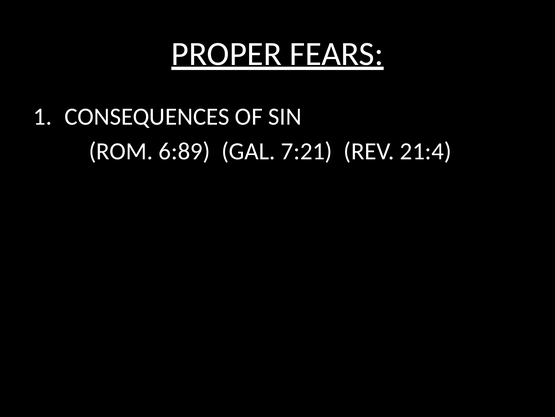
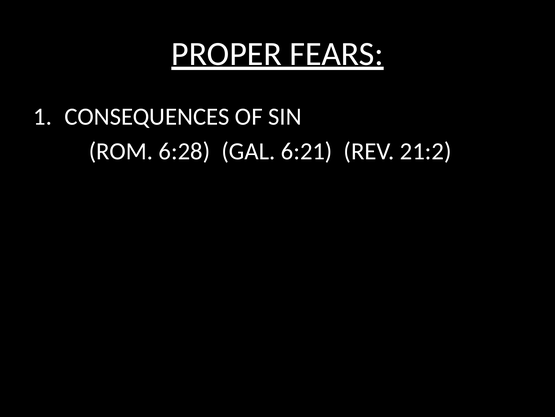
6:89: 6:89 -> 6:28
7:21: 7:21 -> 6:21
21:4: 21:4 -> 21:2
